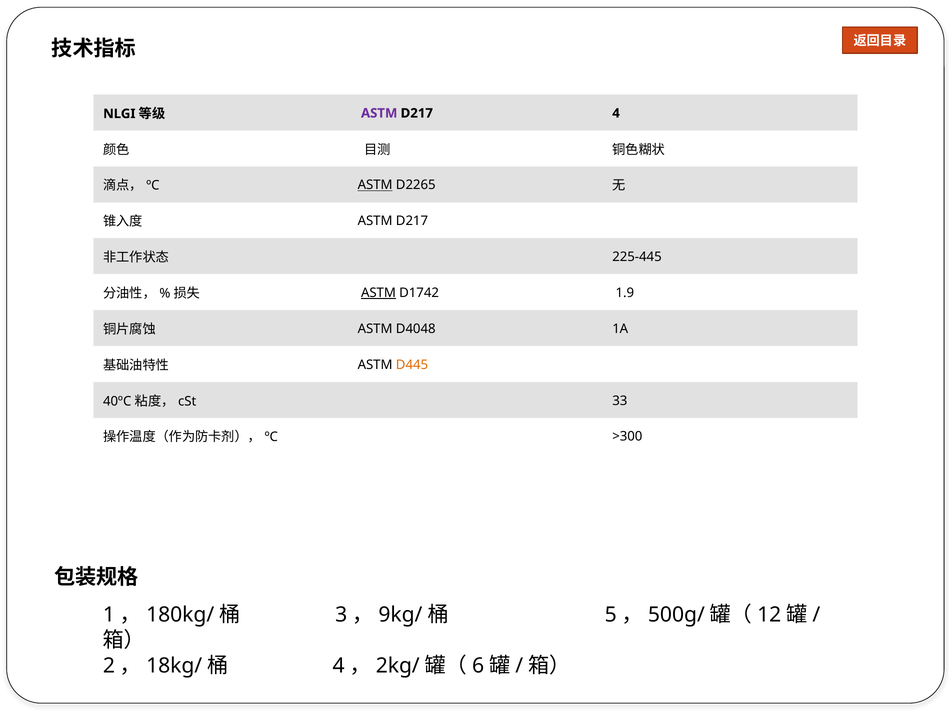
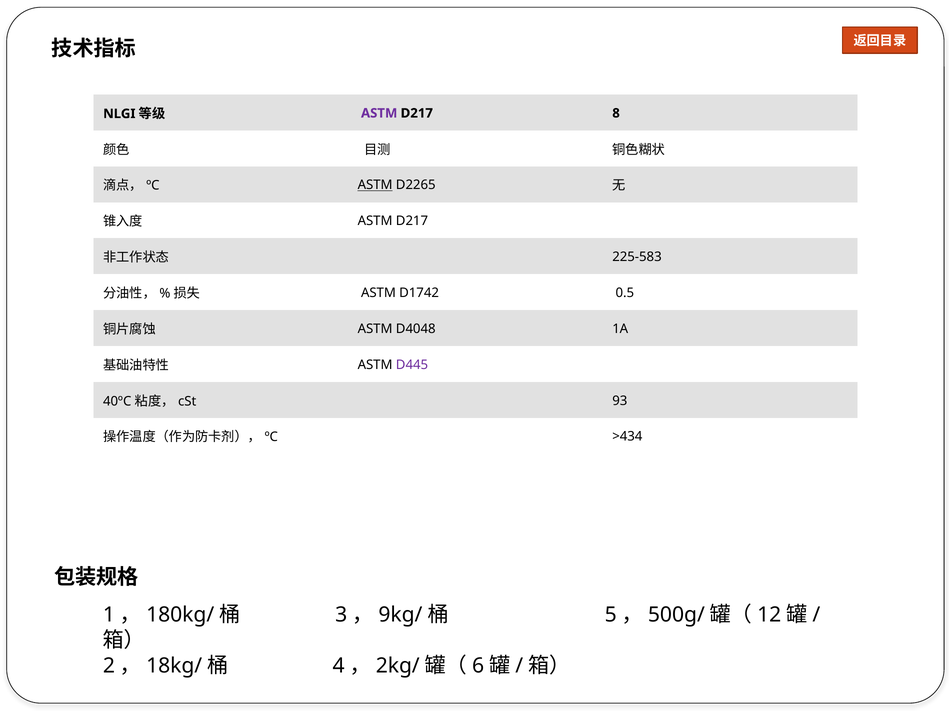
4: 4 -> 8
225-445: 225-445 -> 225-583
ASTM at (378, 293) underline: present -> none
1.9: 1.9 -> 0.5
D445 colour: orange -> purple
33: 33 -> 93
>300: >300 -> >434
